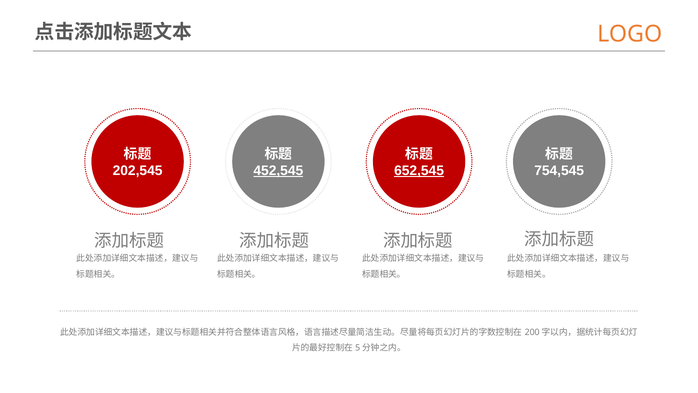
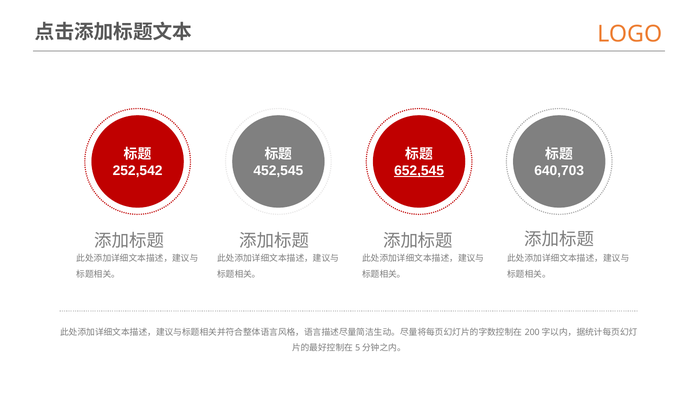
202,545: 202,545 -> 252,542
452,545 underline: present -> none
754,545: 754,545 -> 640,703
